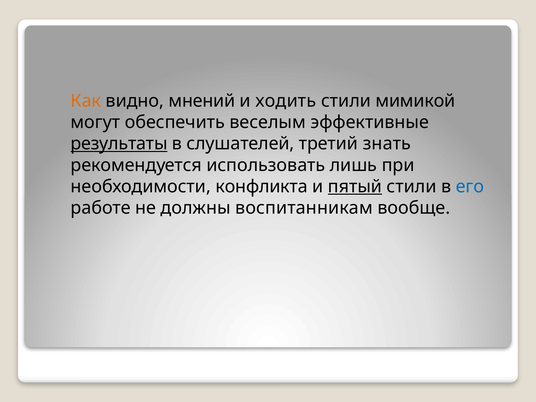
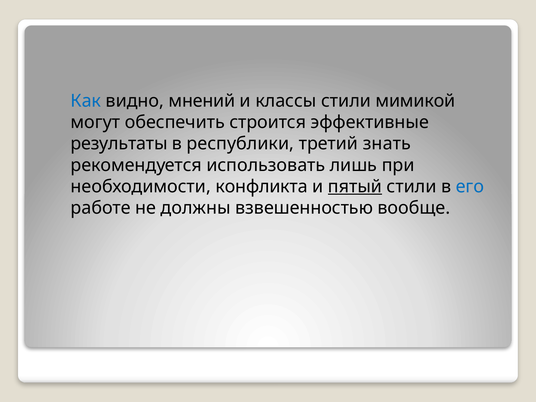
Как colour: orange -> blue
ходить: ходить -> классы
веселым: веселым -> строится
результаты underline: present -> none
слушателей: слушателей -> республики
воспитанникам: воспитанникам -> взвешенностью
